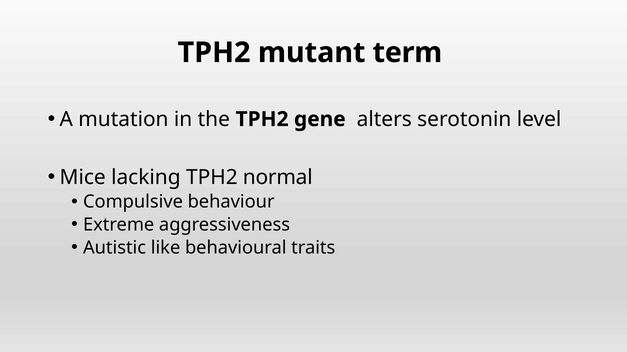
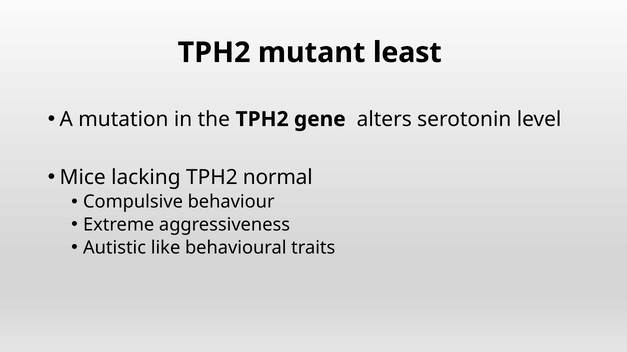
term: term -> least
